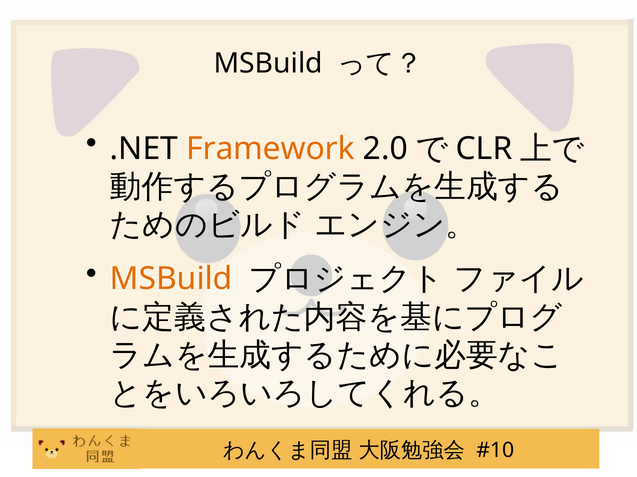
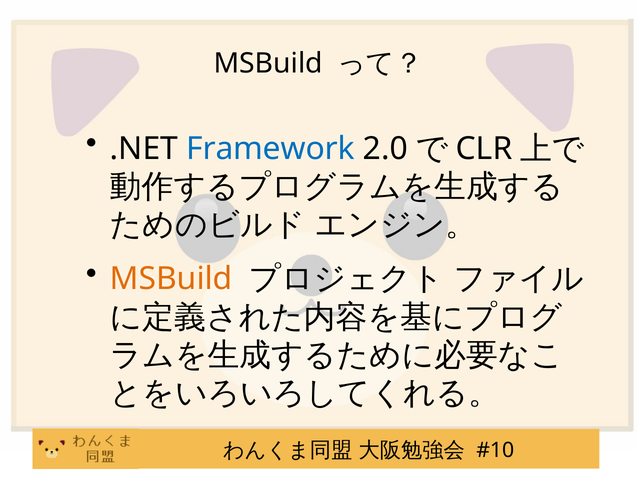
Framework colour: orange -> blue
